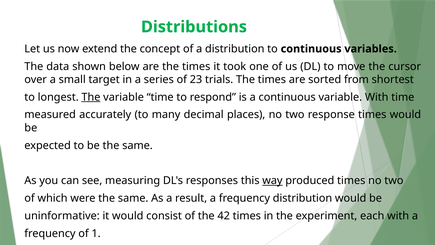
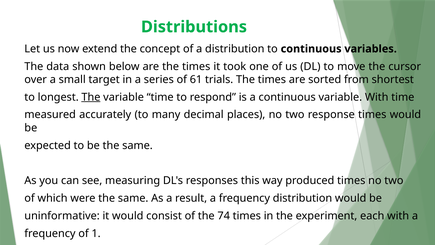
23: 23 -> 61
way underline: present -> none
42: 42 -> 74
